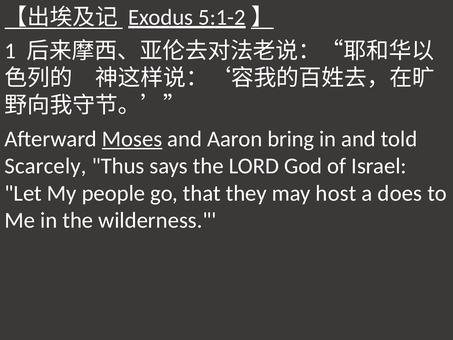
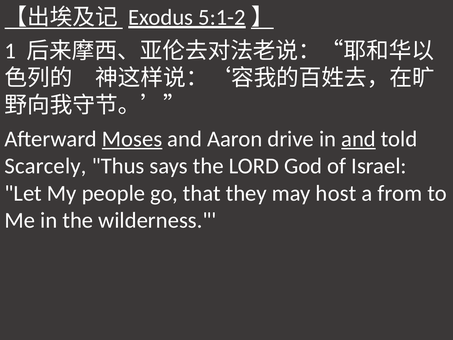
bring: bring -> drive
and at (359, 139) underline: none -> present
does: does -> from
